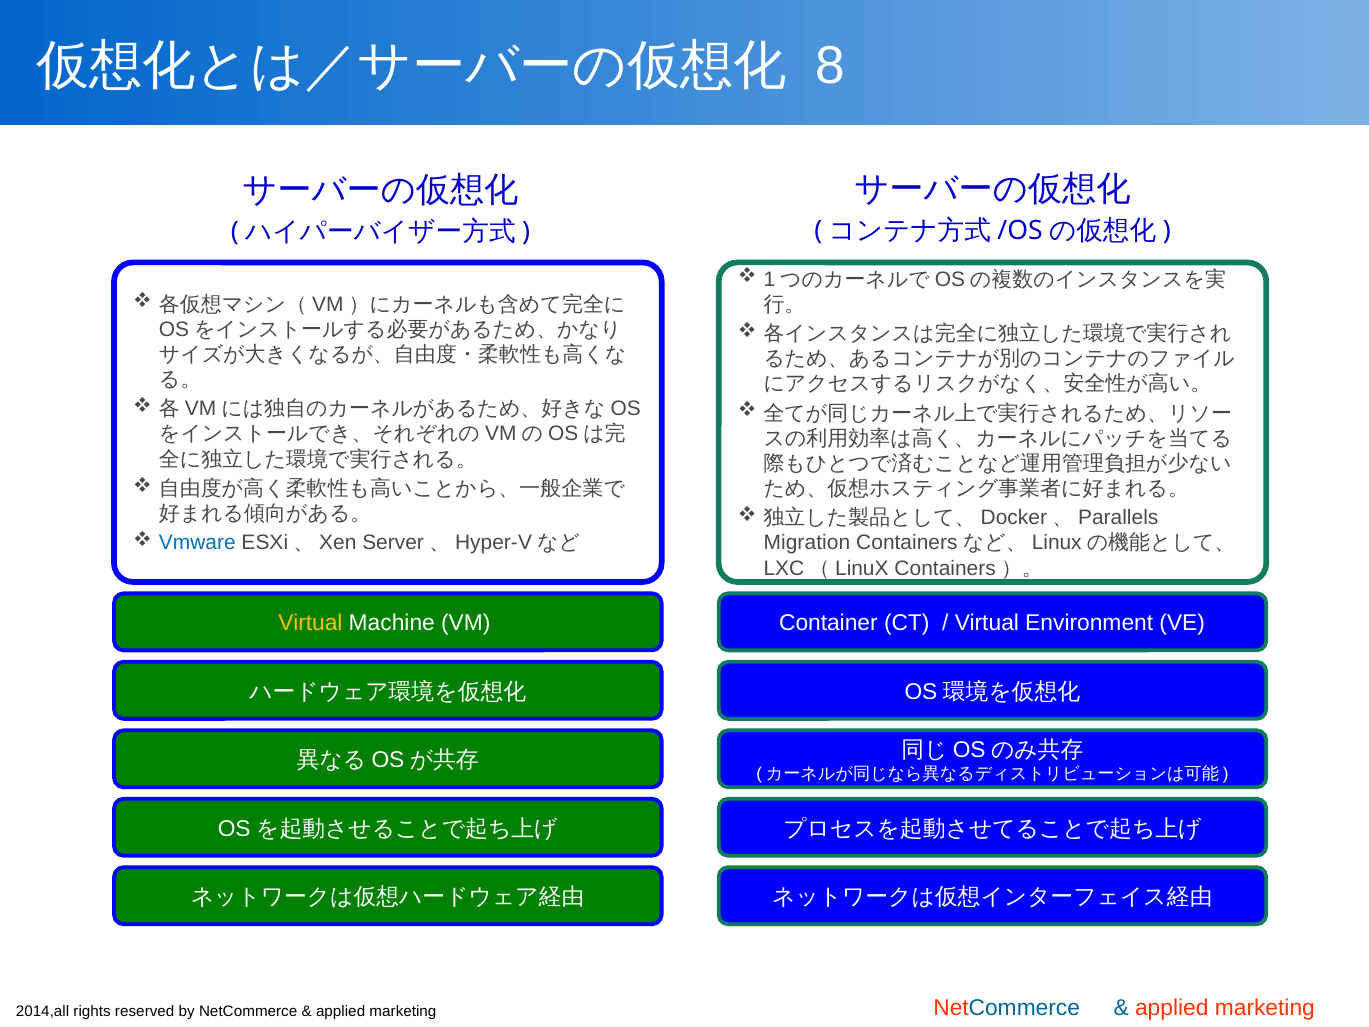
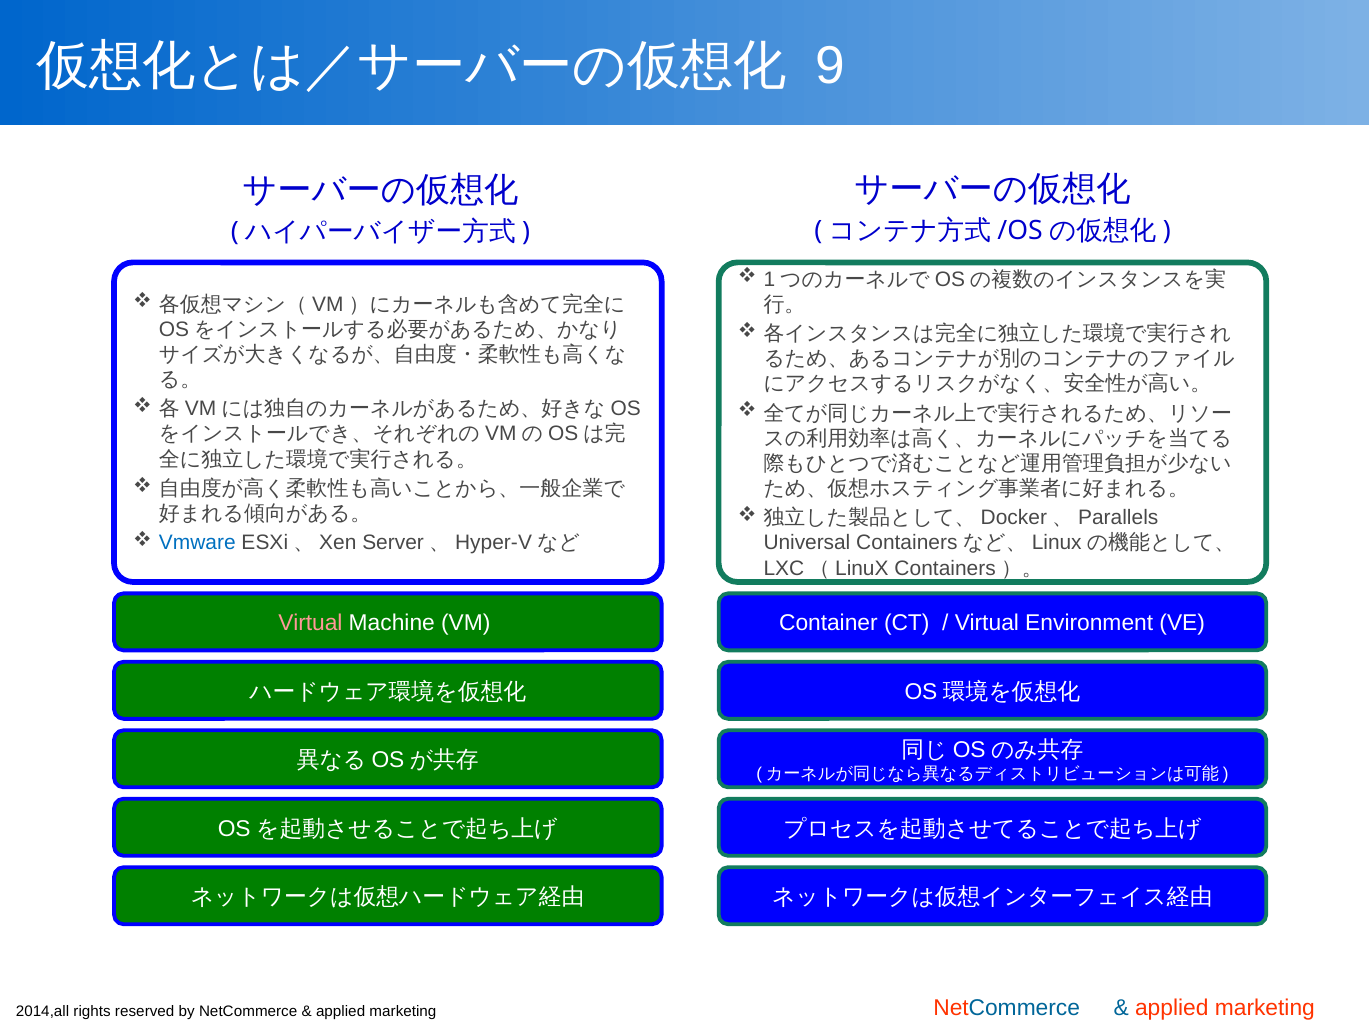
8: 8 -> 9
Migration: Migration -> Universal
Virtual at (310, 623) colour: yellow -> pink
